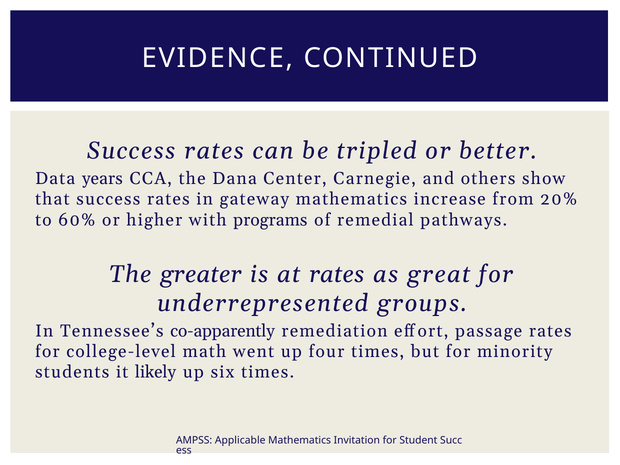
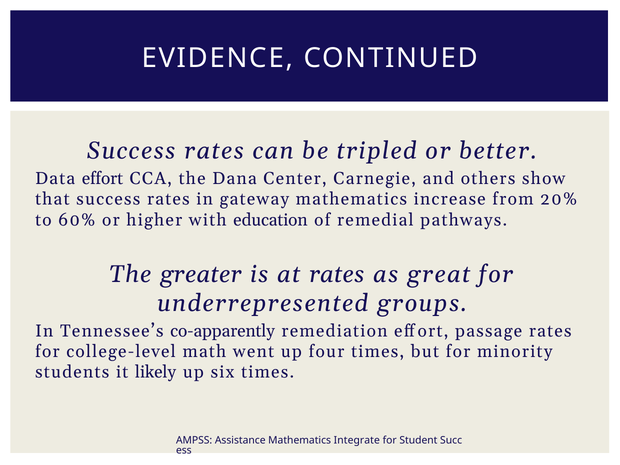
Data years: years -> effort
programs: programs -> education
Applicable: Applicable -> Assistance
Invitation: Invitation -> Integrate
